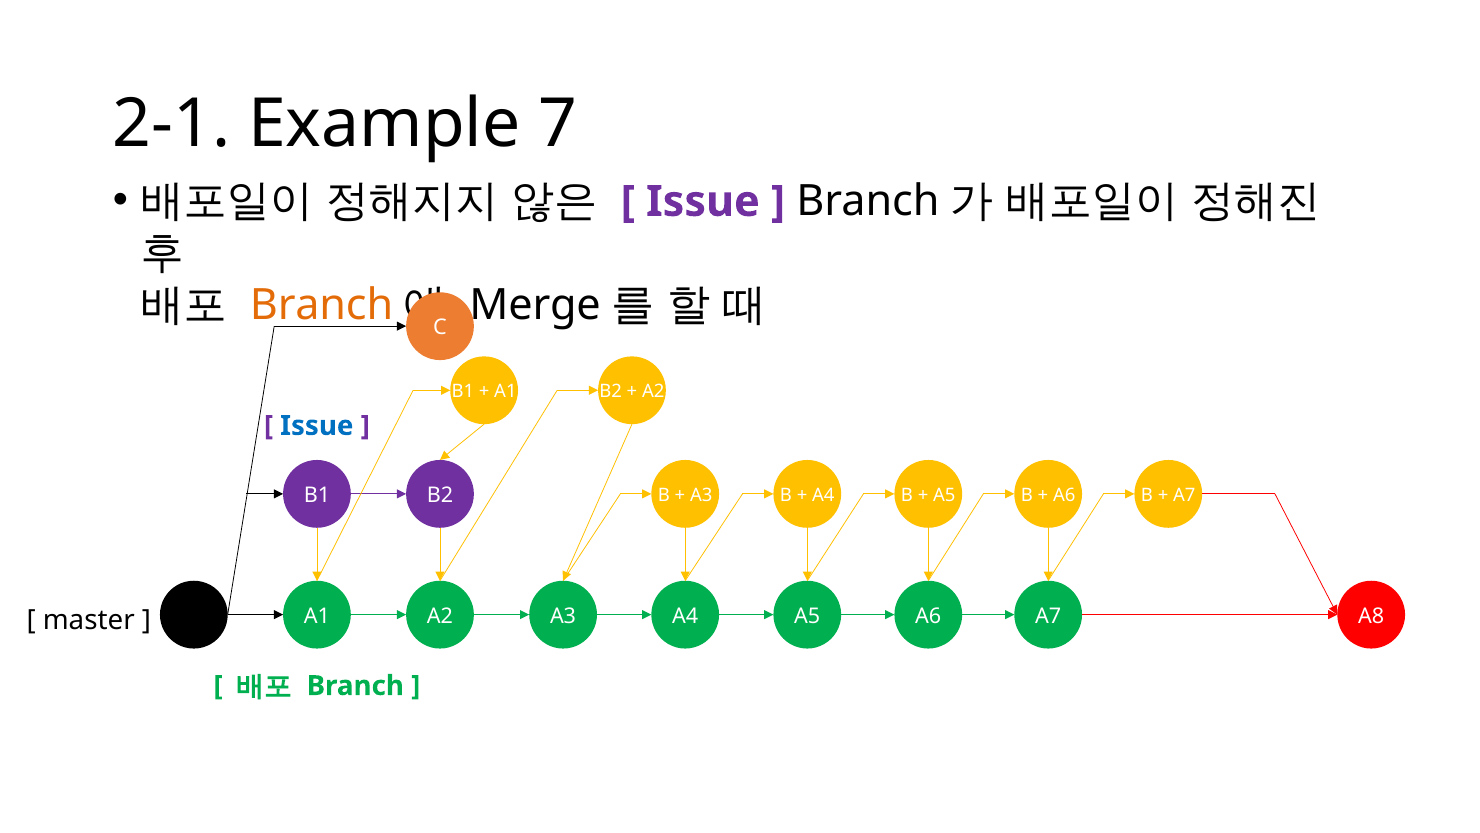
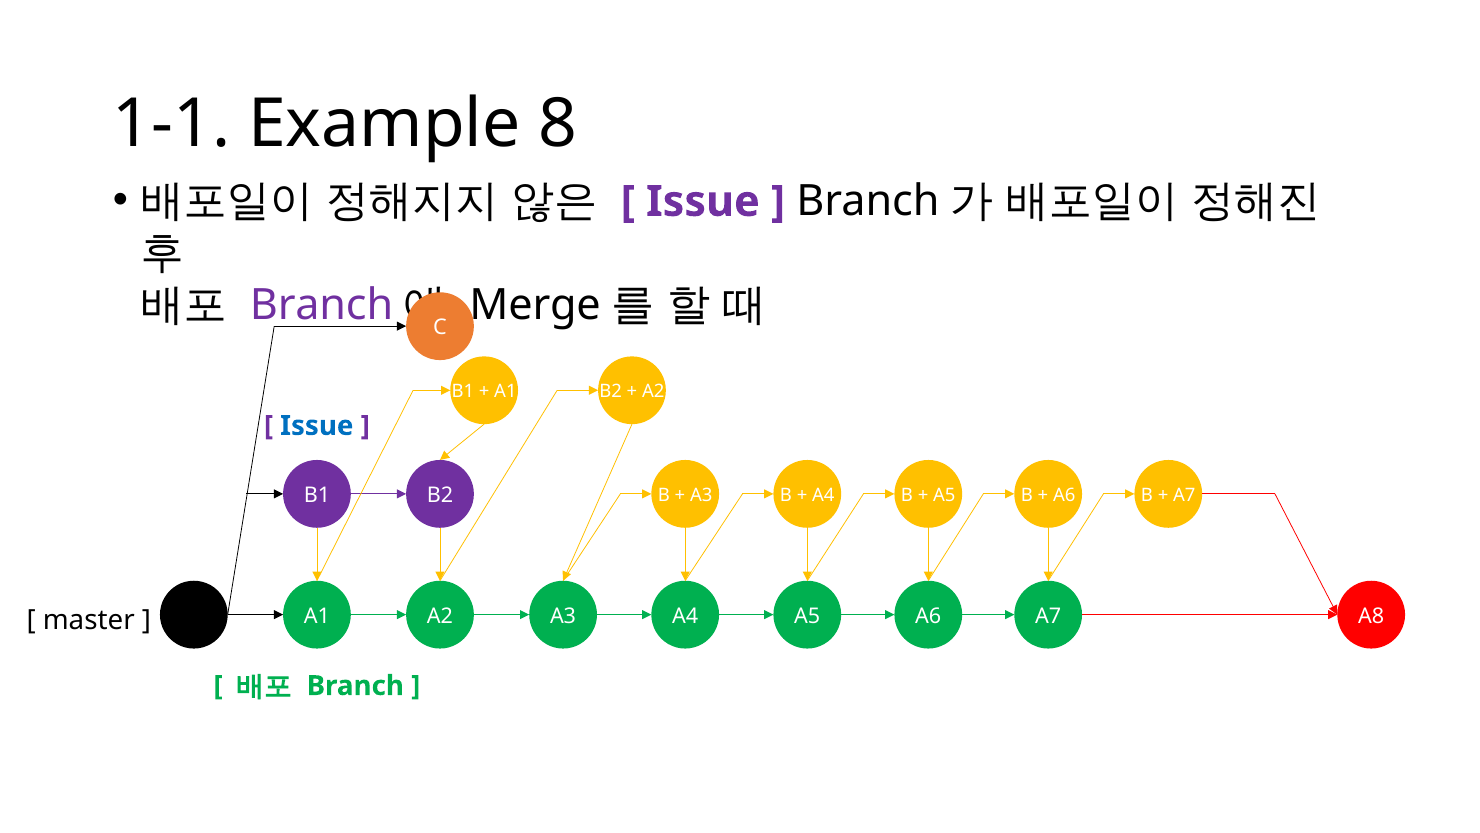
2-1: 2-1 -> 1-1
7: 7 -> 8
Branch at (322, 305) colour: orange -> purple
